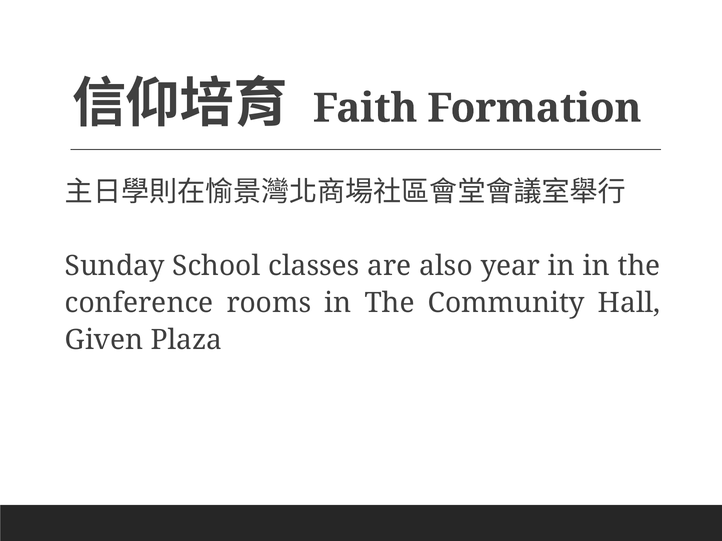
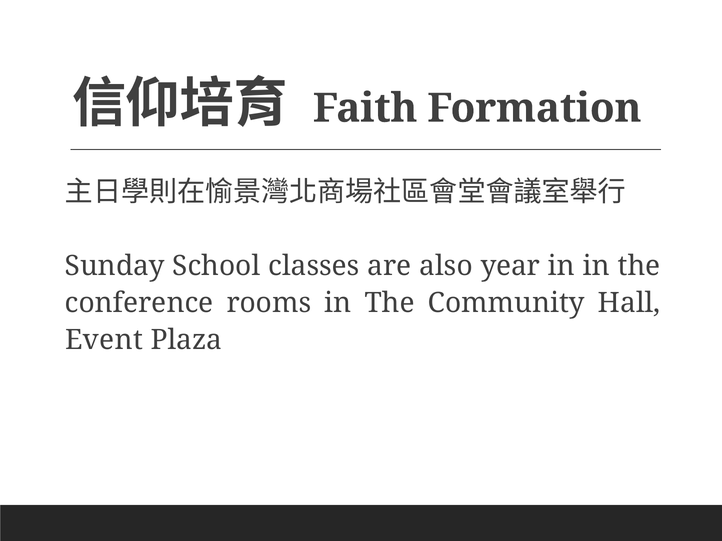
Given: Given -> Event
